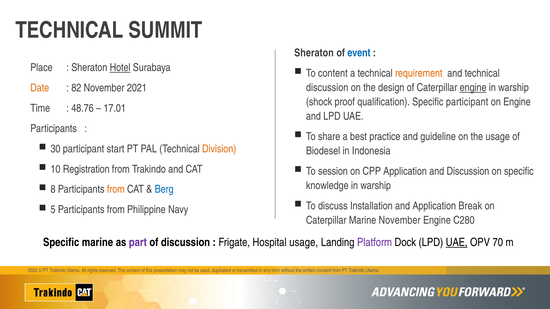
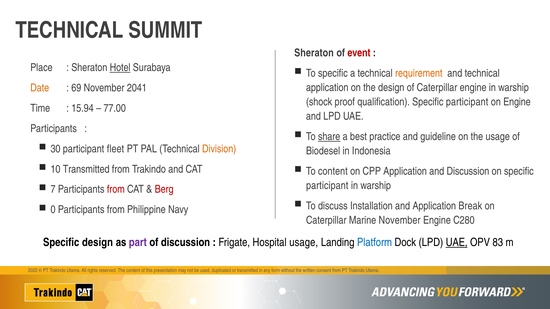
event colour: blue -> red
To content: content -> specific
discussion at (327, 88): discussion -> application
engine at (473, 88) underline: present -> none
82: 82 -> 69
2021: 2021 -> 2041
48.76: 48.76 -> 15.94
17.01: 17.01 -> 77.00
share underline: none -> present
start: start -> fleet
10 Registration: Registration -> Transmitted
To session: session -> content
knowledge at (327, 186): knowledge -> participant
8: 8 -> 7
from at (116, 190) colour: orange -> red
Berg colour: blue -> red
5: 5 -> 0
Specific marine: marine -> design
Platform colour: purple -> blue
70: 70 -> 83
